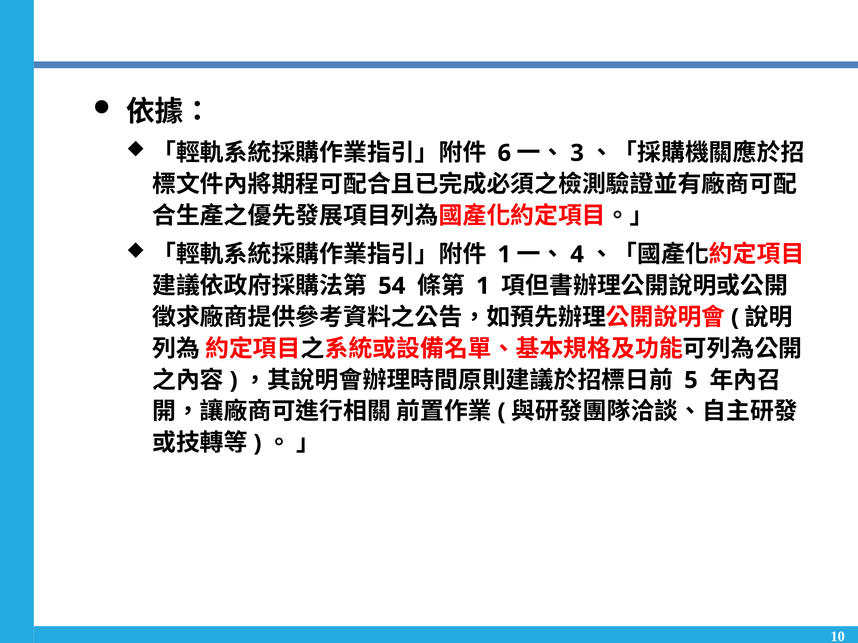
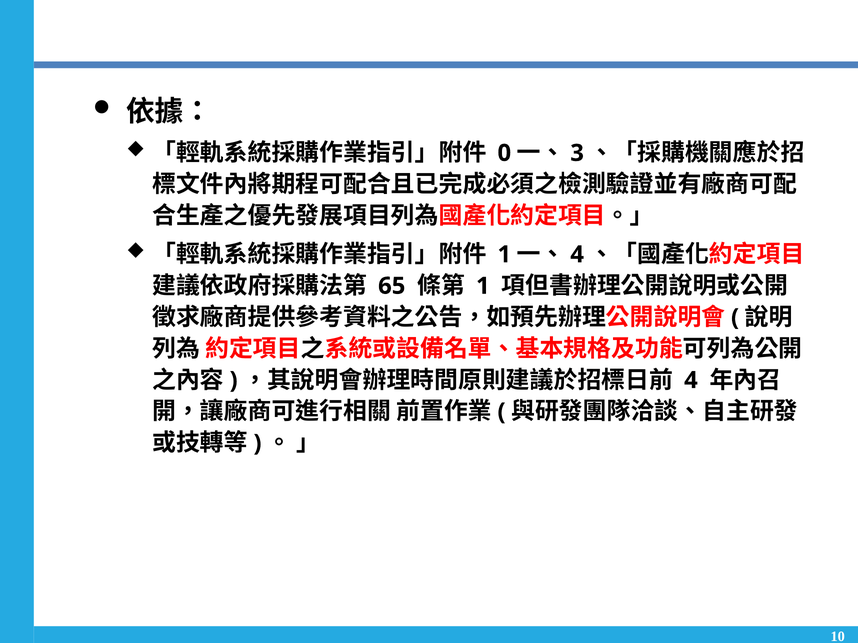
6: 6 -> 0
54: 54 -> 65
5 at (691, 380): 5 -> 4
